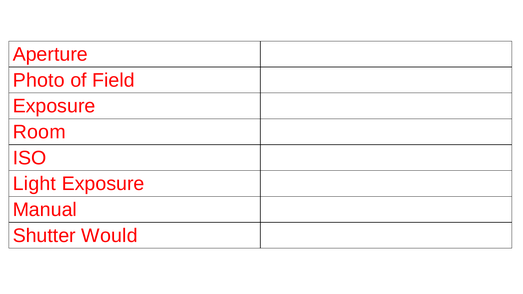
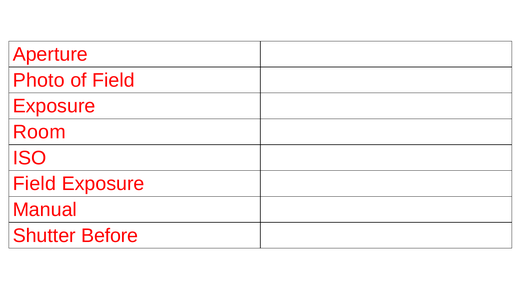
Light at (34, 184): Light -> Field
Would: Would -> Before
